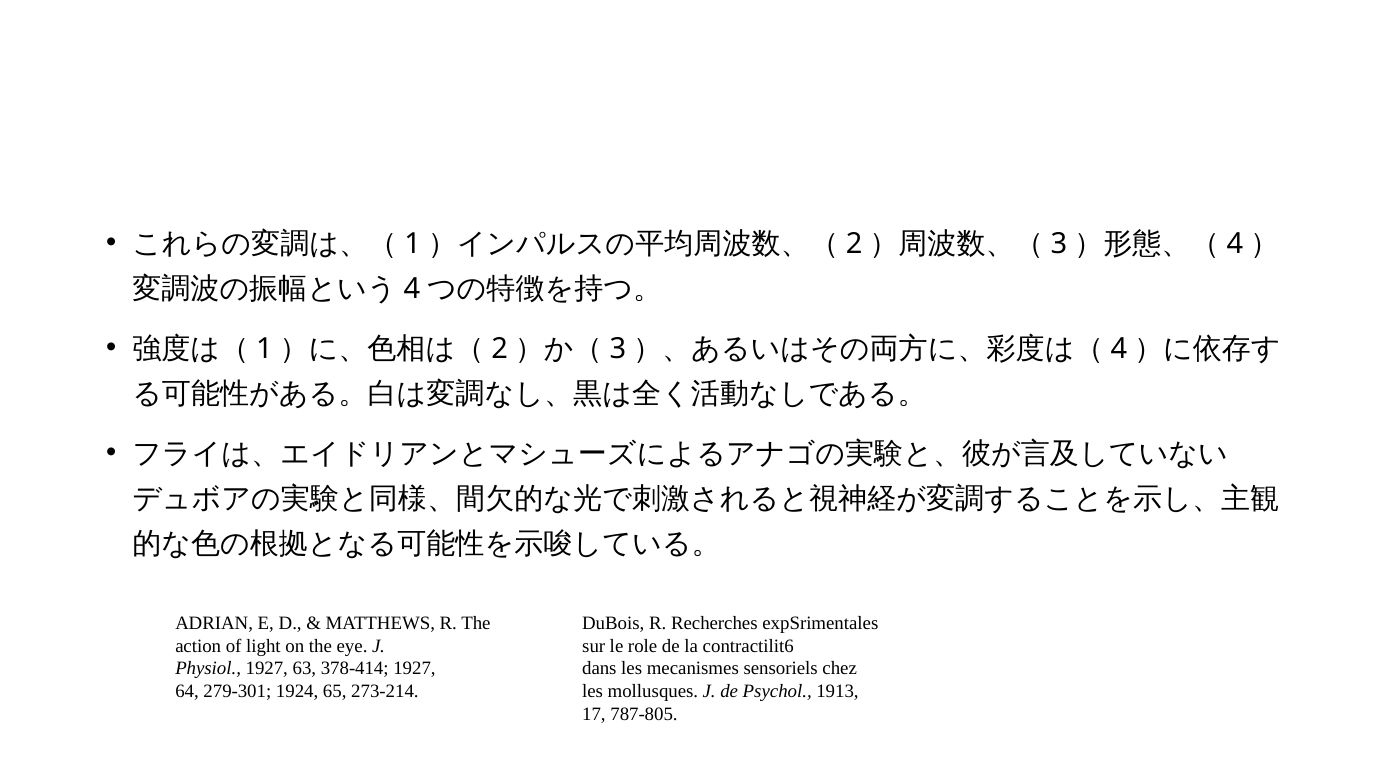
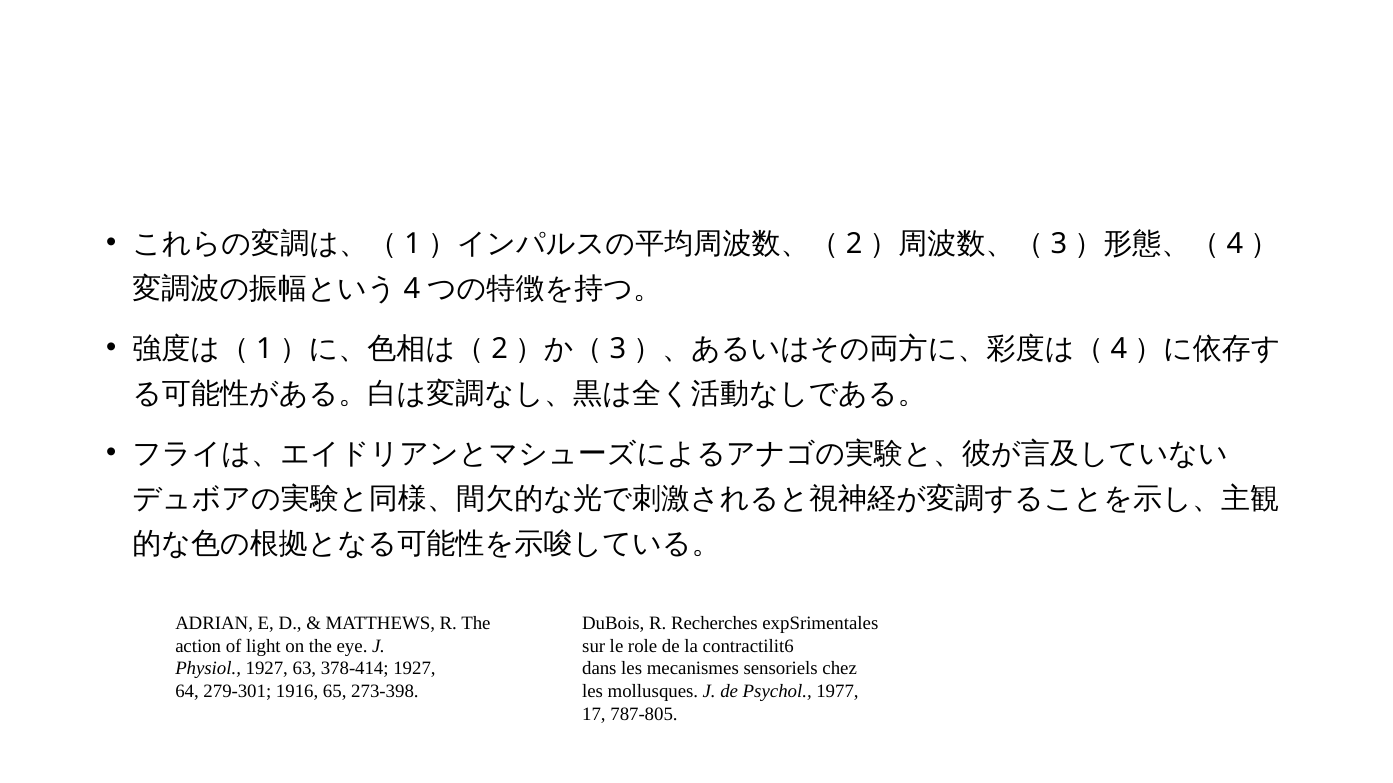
1924: 1924 -> 1916
273-214: 273-214 -> 273-398
1913: 1913 -> 1977
